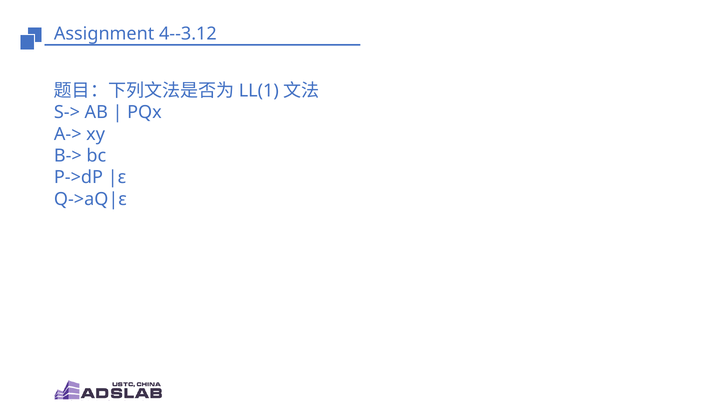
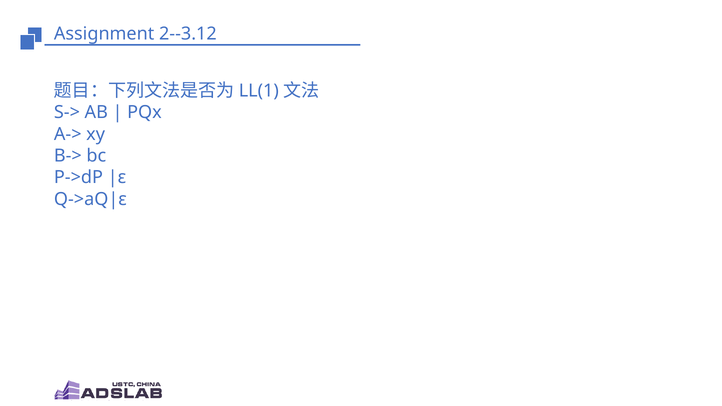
4--3.12: 4--3.12 -> 2--3.12
